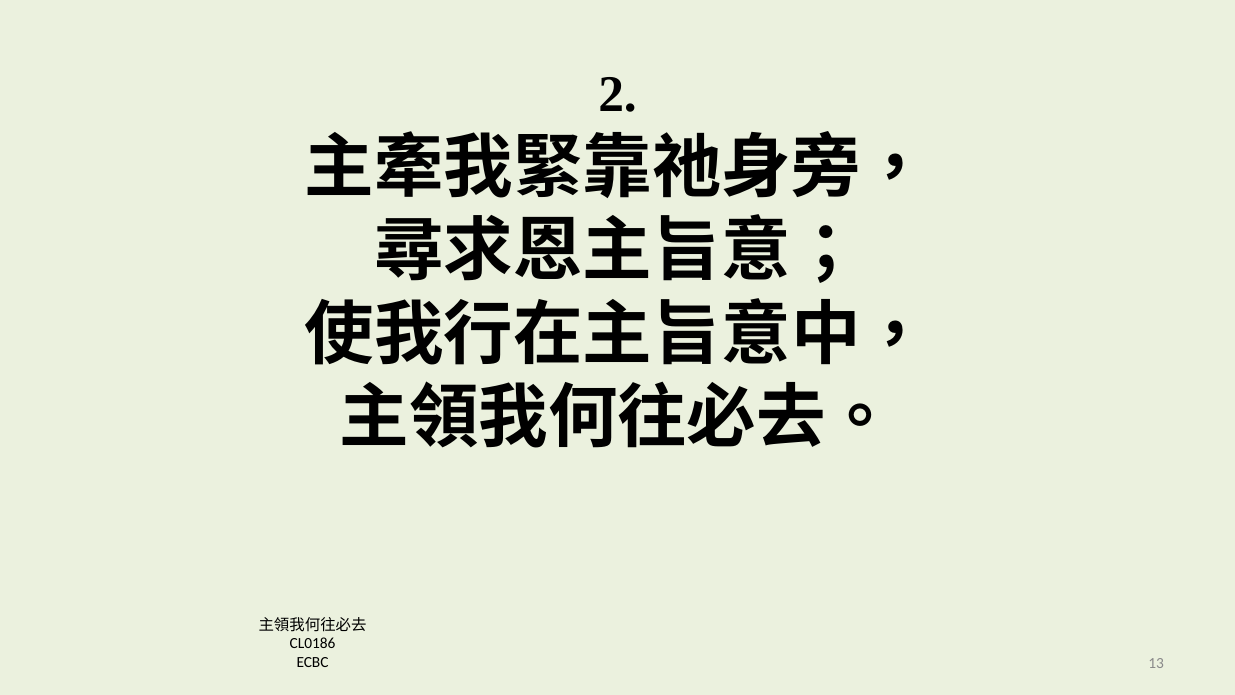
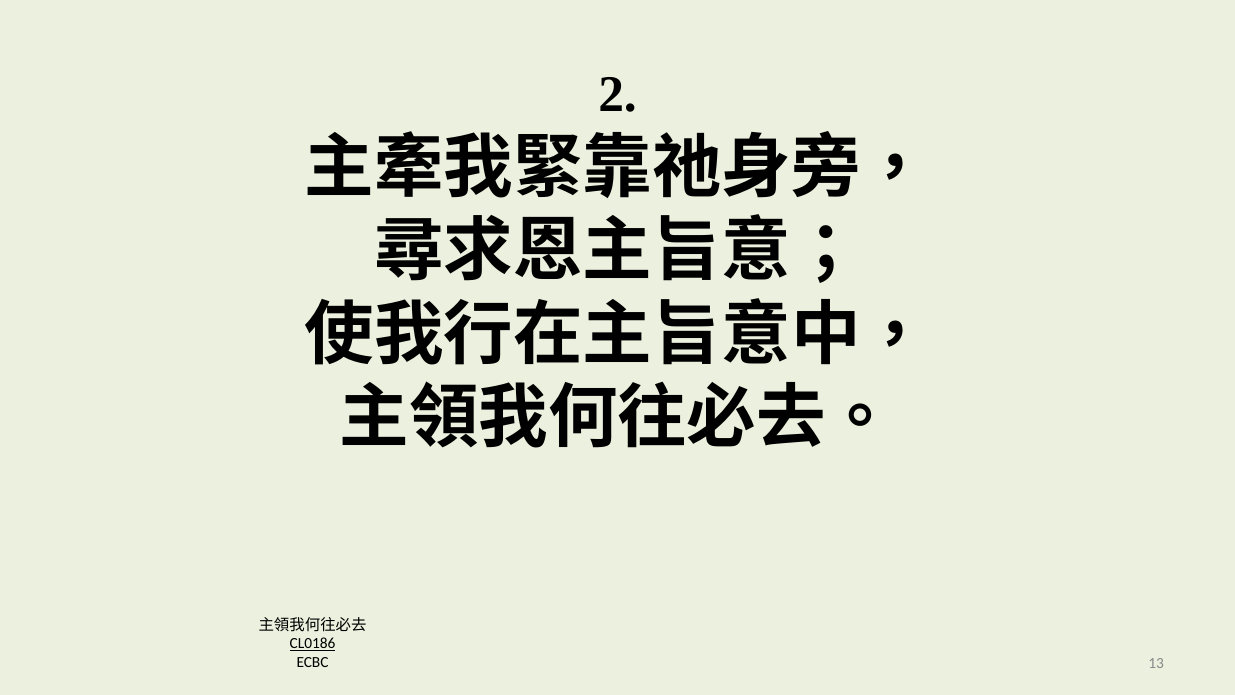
CL0186 underline: none -> present
